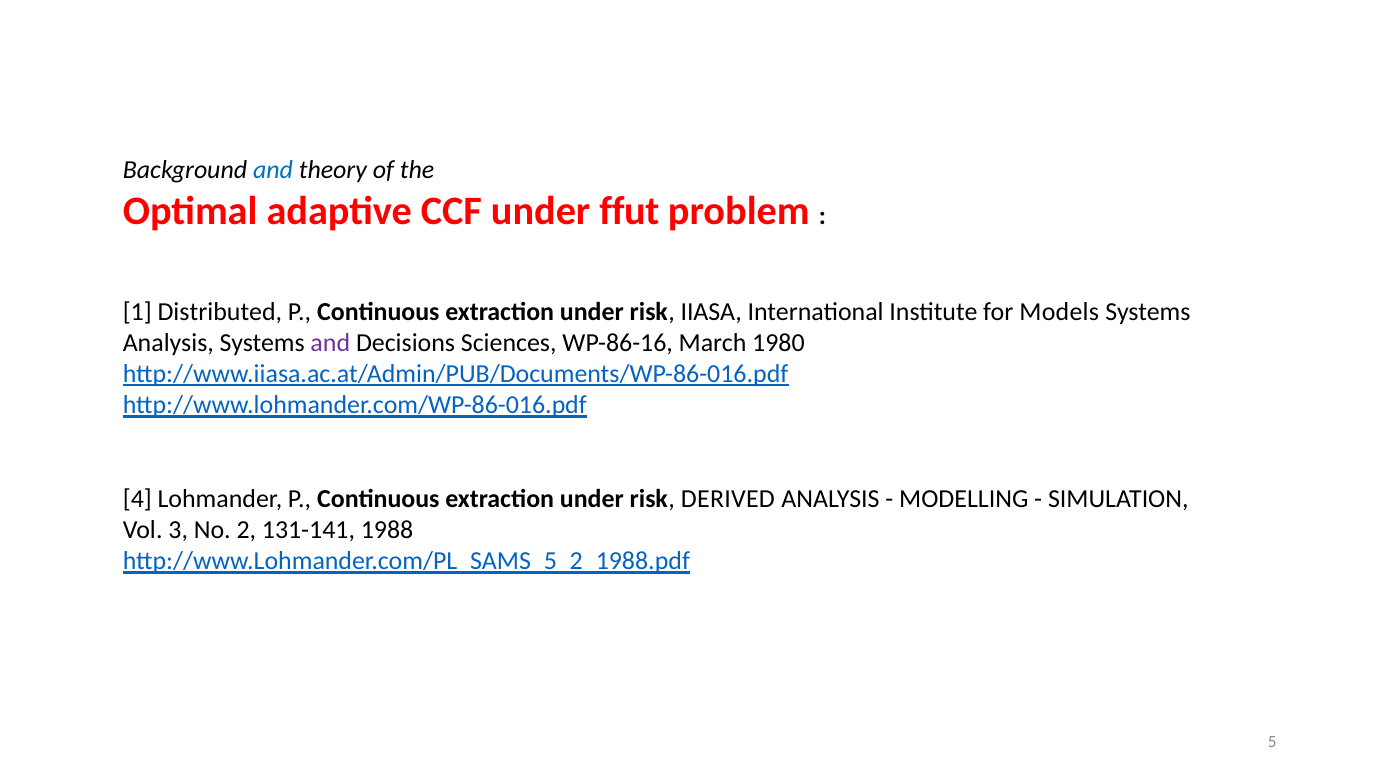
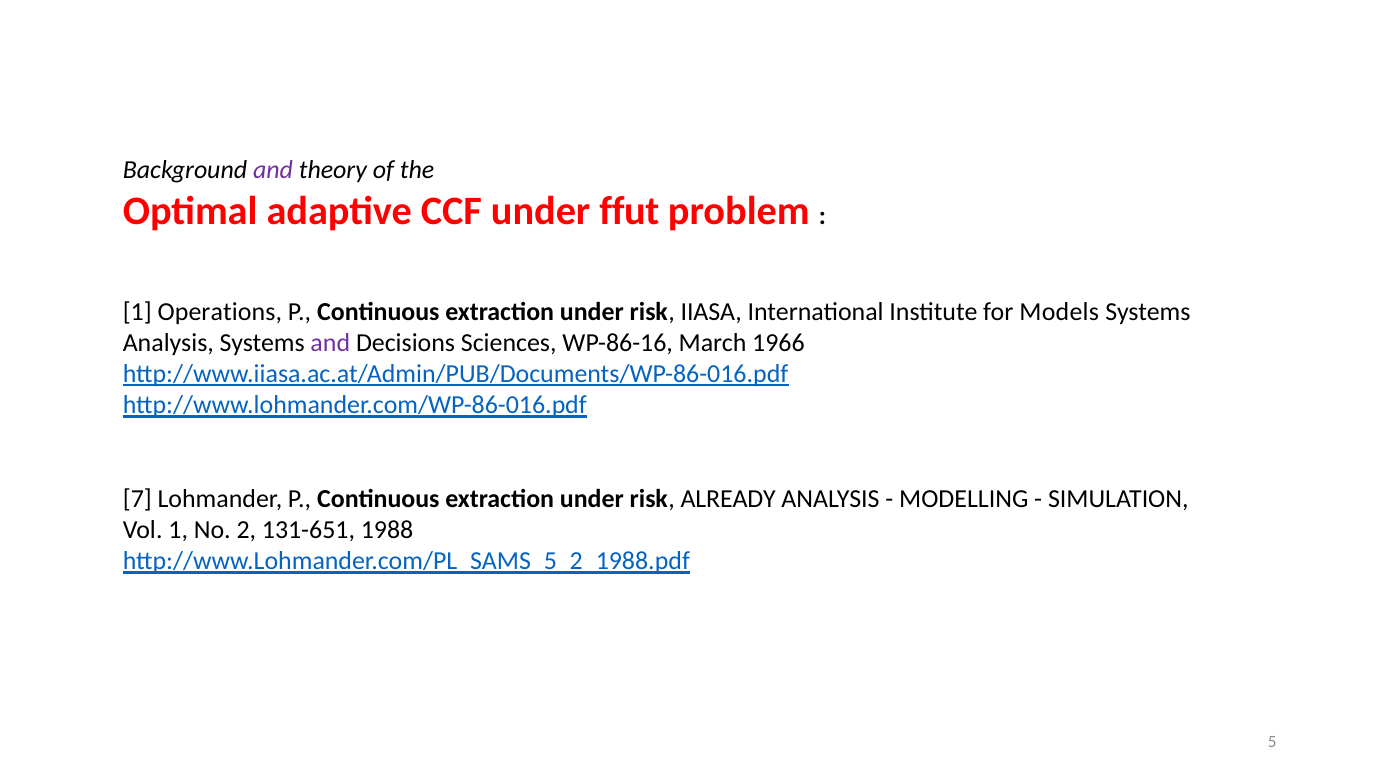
and at (273, 170) colour: blue -> purple
Distributed: Distributed -> Operations
1980: 1980 -> 1966
4: 4 -> 7
DERIVED: DERIVED -> ALREADY
Vol 3: 3 -> 1
131-141: 131-141 -> 131-651
